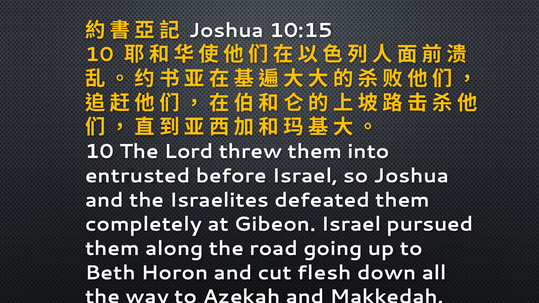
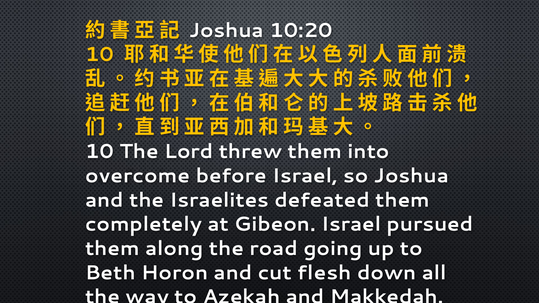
10:15: 10:15 -> 10:20
entrusted: entrusted -> overcome
